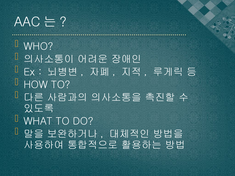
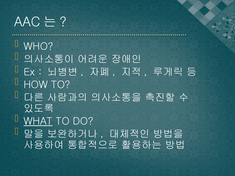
WHAT underline: none -> present
